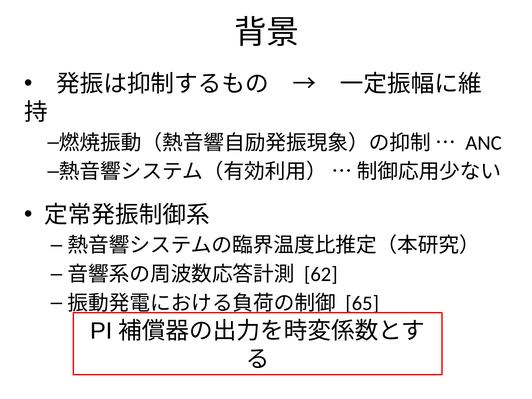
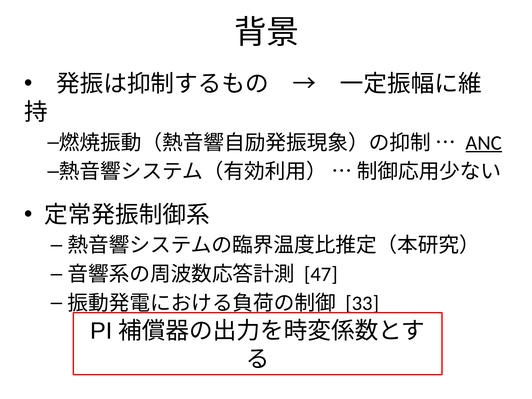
ANC underline: none -> present
62: 62 -> 47
65: 65 -> 33
